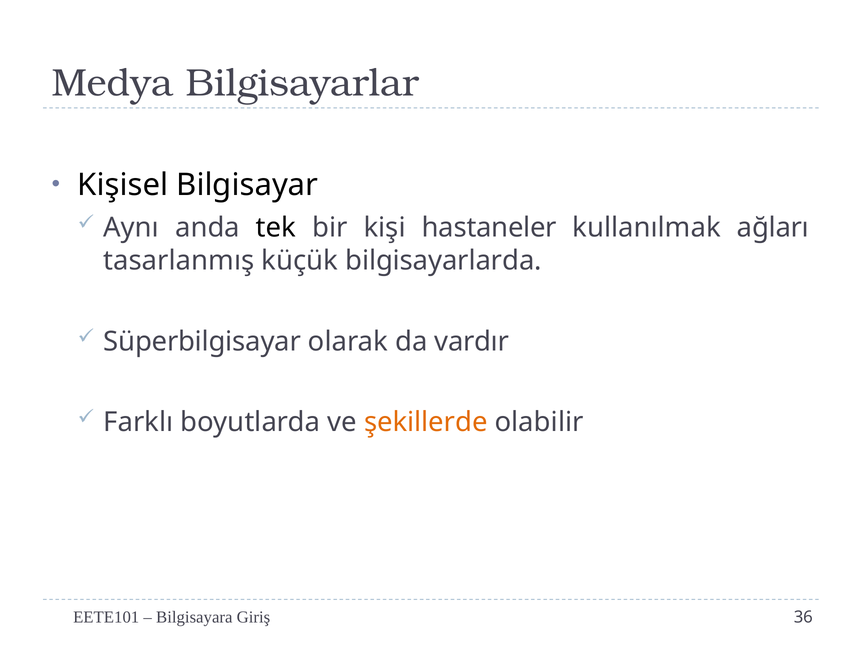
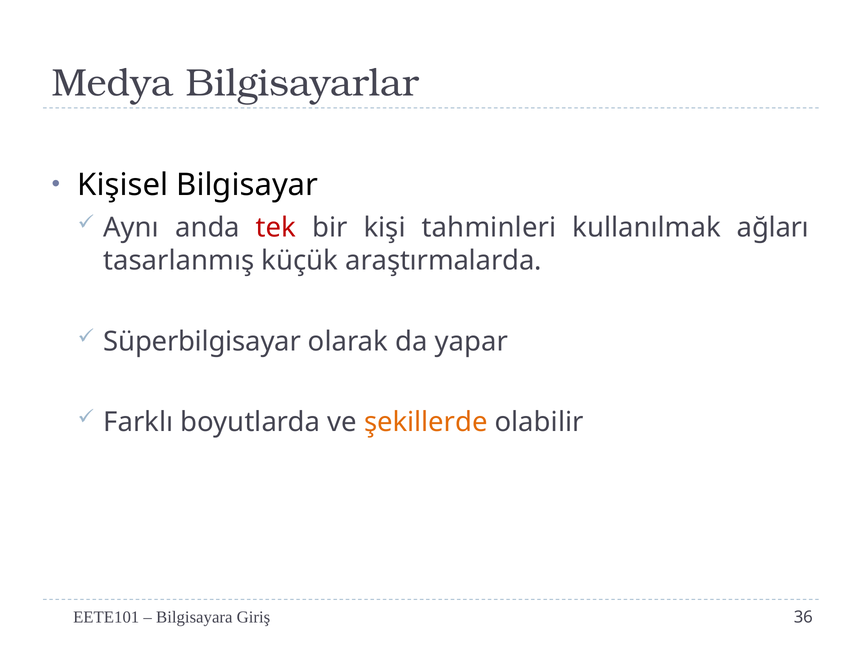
tek colour: black -> red
hastaneler: hastaneler -> tahminleri
bilgisayarlarda: bilgisayarlarda -> araştırmalarda
vardır: vardır -> yapar
